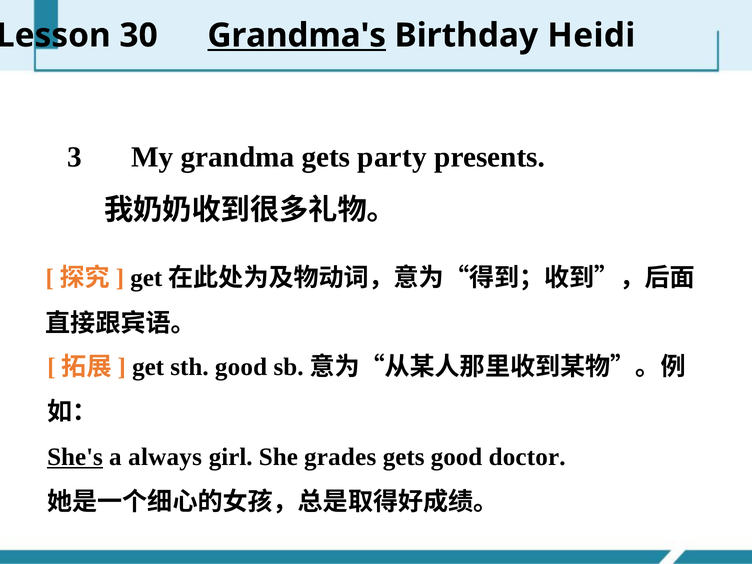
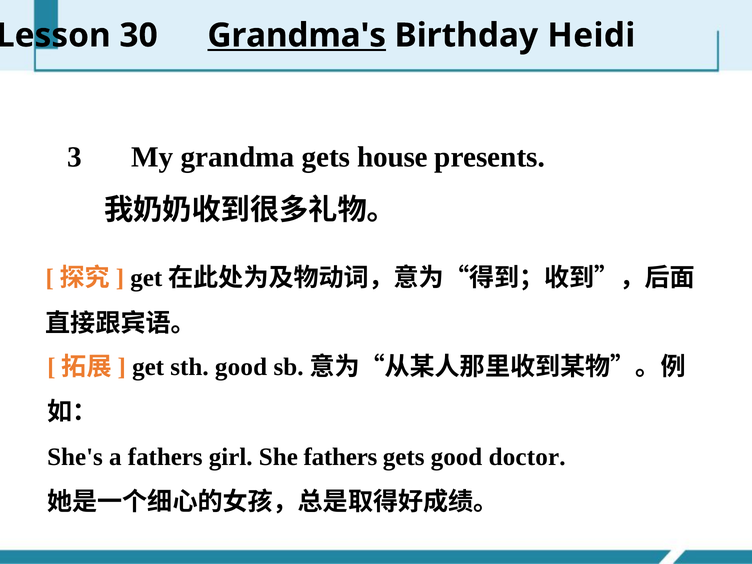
party: party -> house
She's underline: present -> none
a always: always -> fathers
She grades: grades -> fathers
